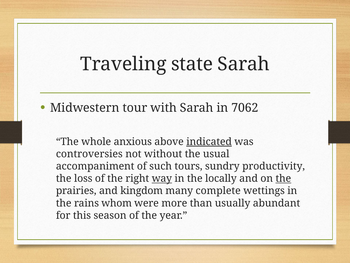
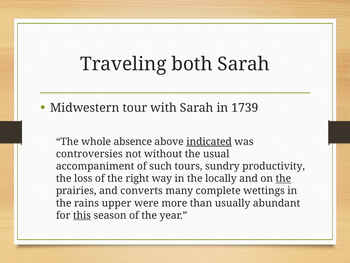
state: state -> both
7062: 7062 -> 1739
anxious: anxious -> absence
way underline: present -> none
kingdom: kingdom -> converts
whom: whom -> upper
this underline: none -> present
